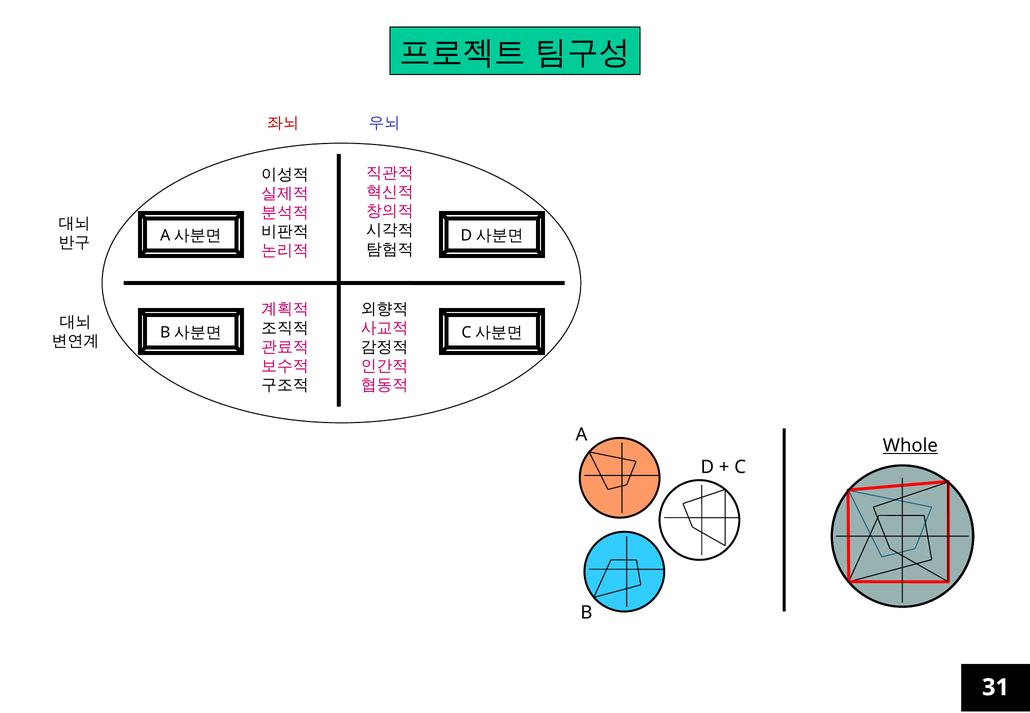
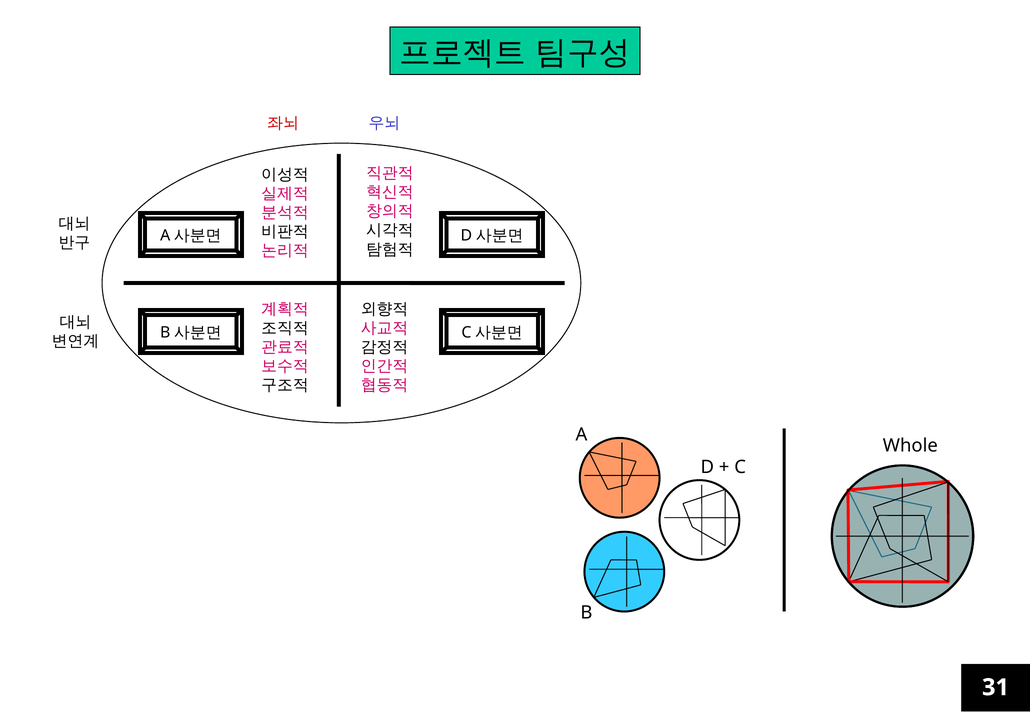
Whole underline: present -> none
